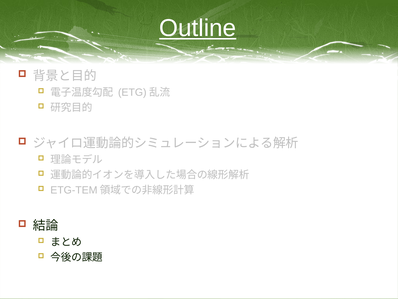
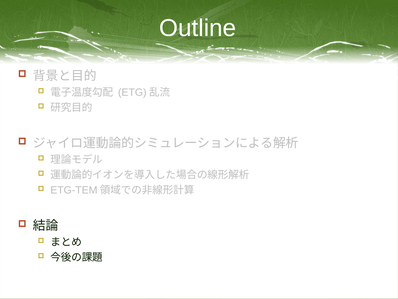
Outline underline: present -> none
